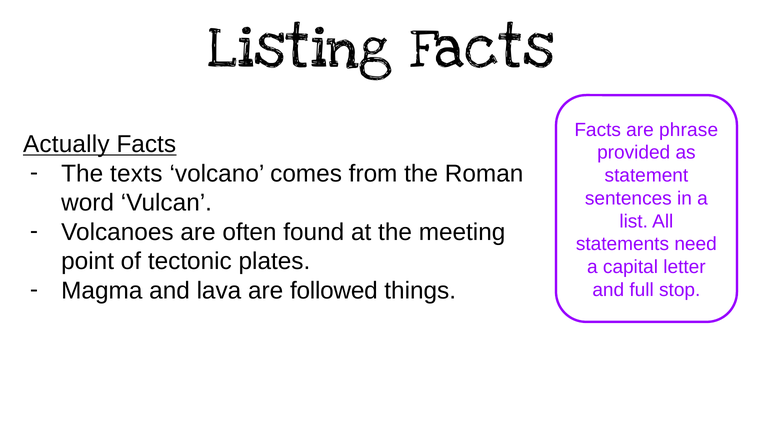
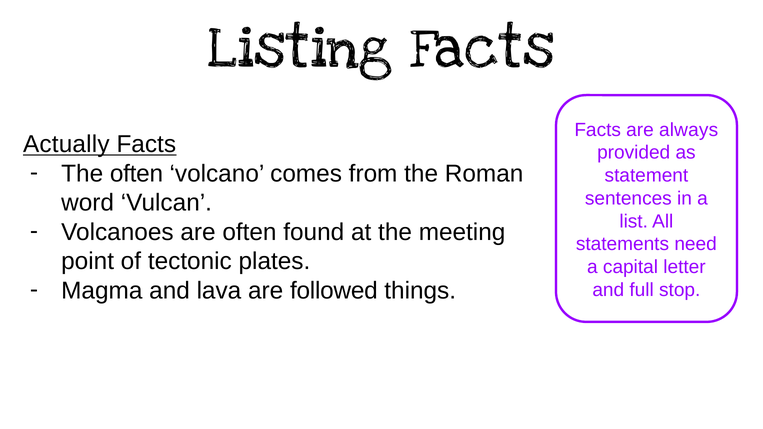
phrase: phrase -> always
The texts: texts -> often
